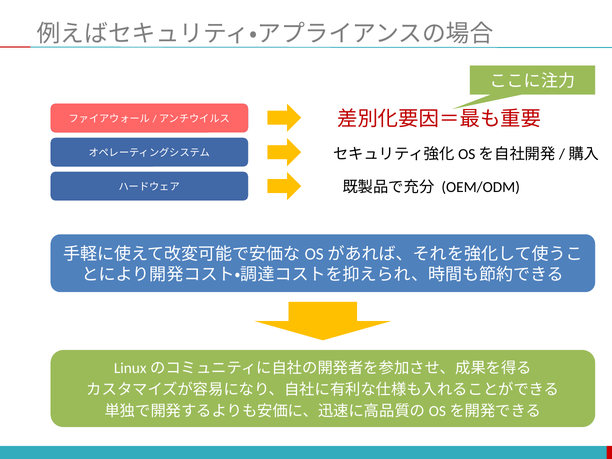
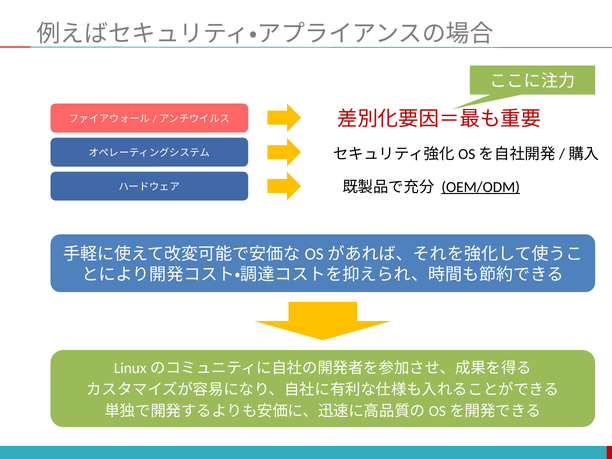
OEM/ODM underline: none -> present
